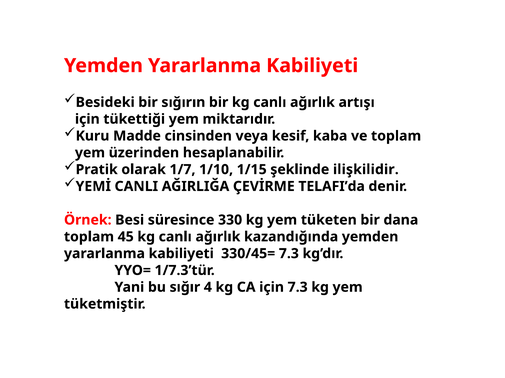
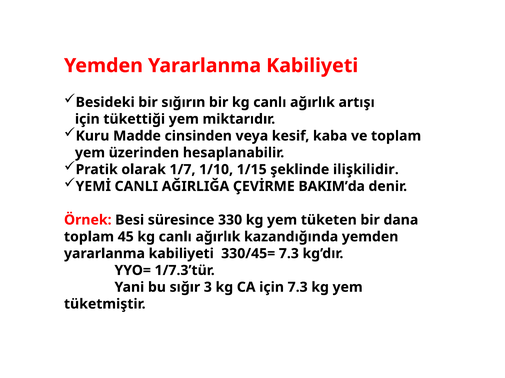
TELAFI’da: TELAFI’da -> BAKIM’da
4: 4 -> 3
